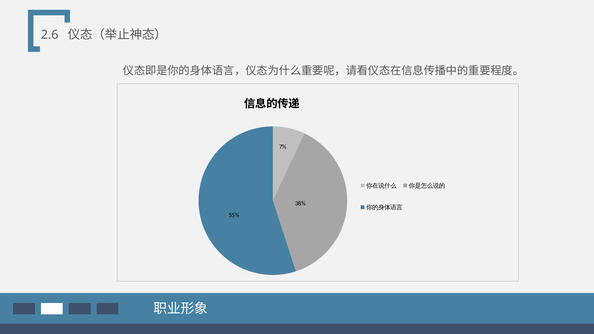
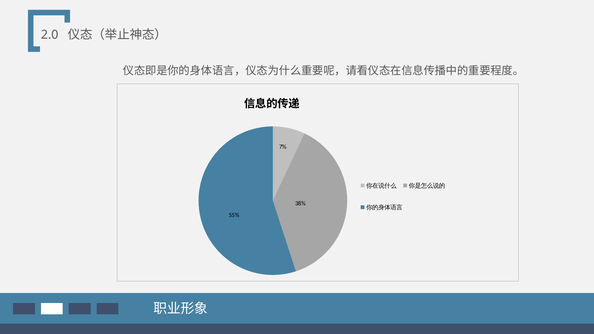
2.6: 2.6 -> 2.0
